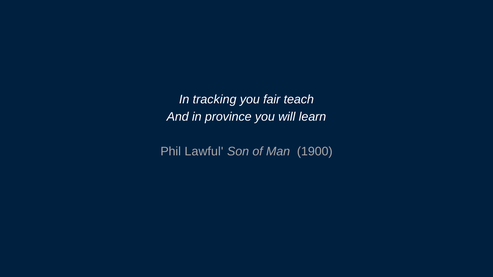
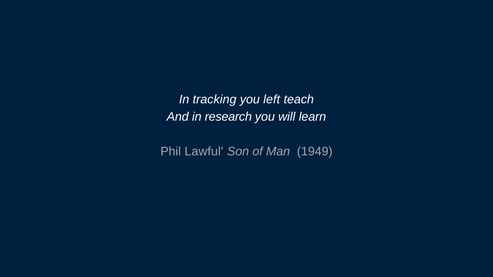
fair: fair -> left
province: province -> research
1900: 1900 -> 1949
